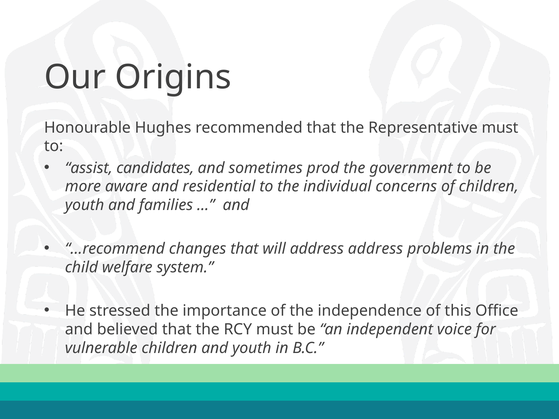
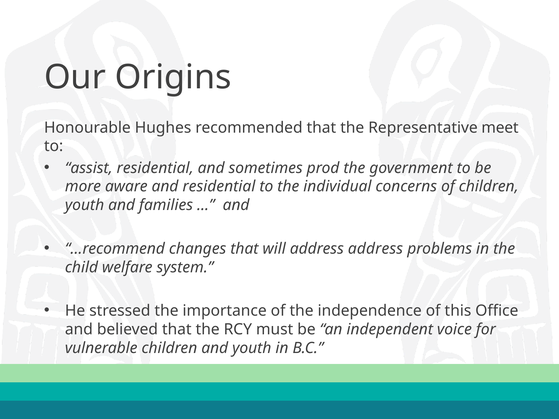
Representative must: must -> meet
assist candidates: candidates -> residential
